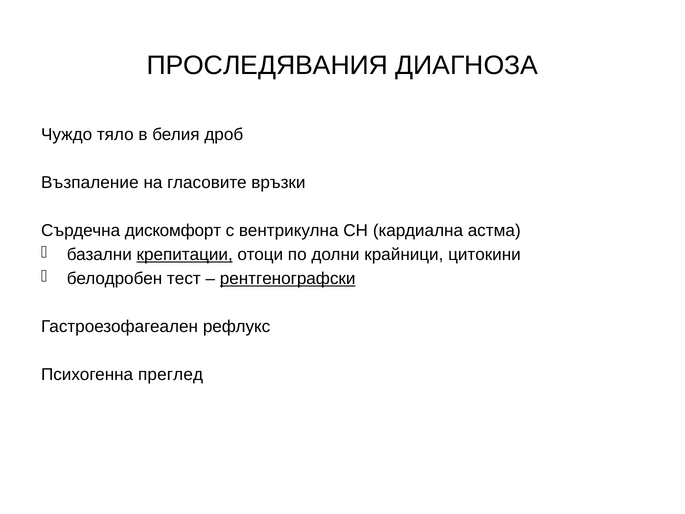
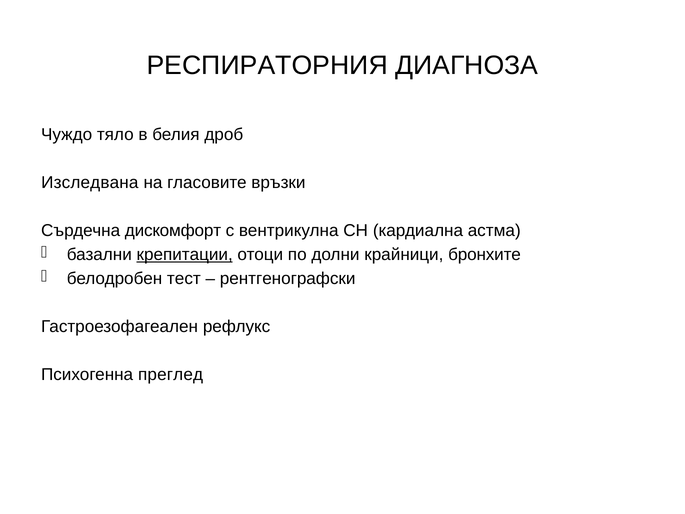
ПРОСЛЕДЯВАНИЯ: ПРОСЛЕДЯВАНИЯ -> РЕСПИРАТОРНИЯ
Възпаление: Възпаление -> Изследвана
цитокини: цитокини -> бронхите
рентгенографски underline: present -> none
